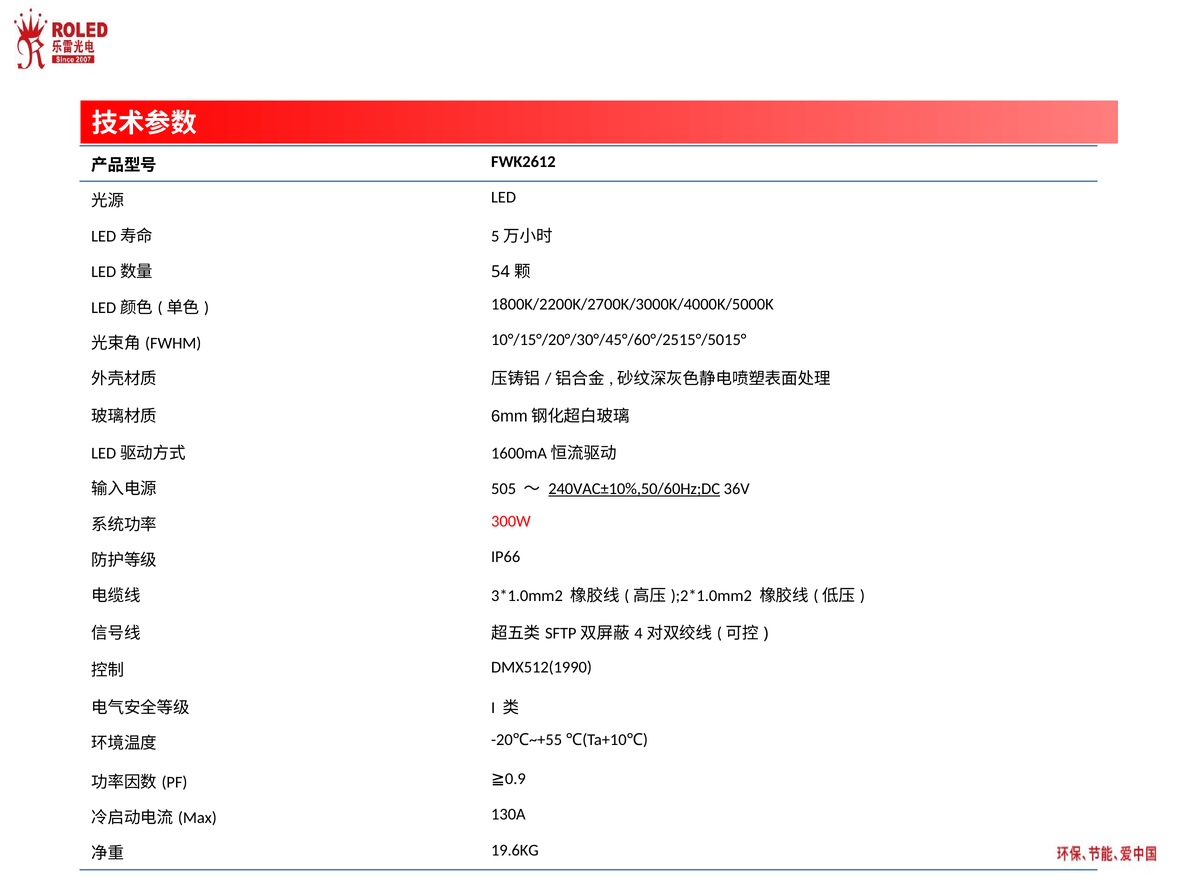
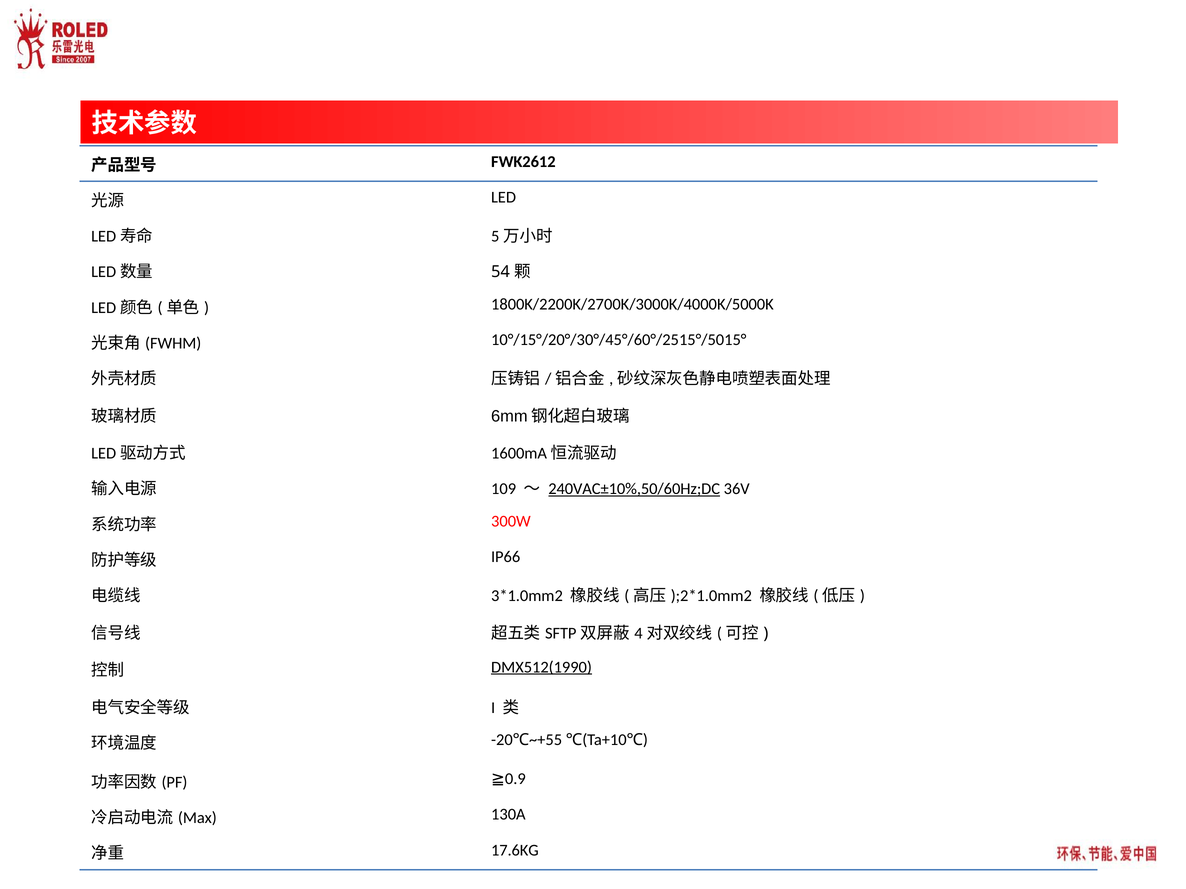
505: 505 -> 109
DMX512(1990 underline: none -> present
19.6KG: 19.6KG -> 17.6KG
